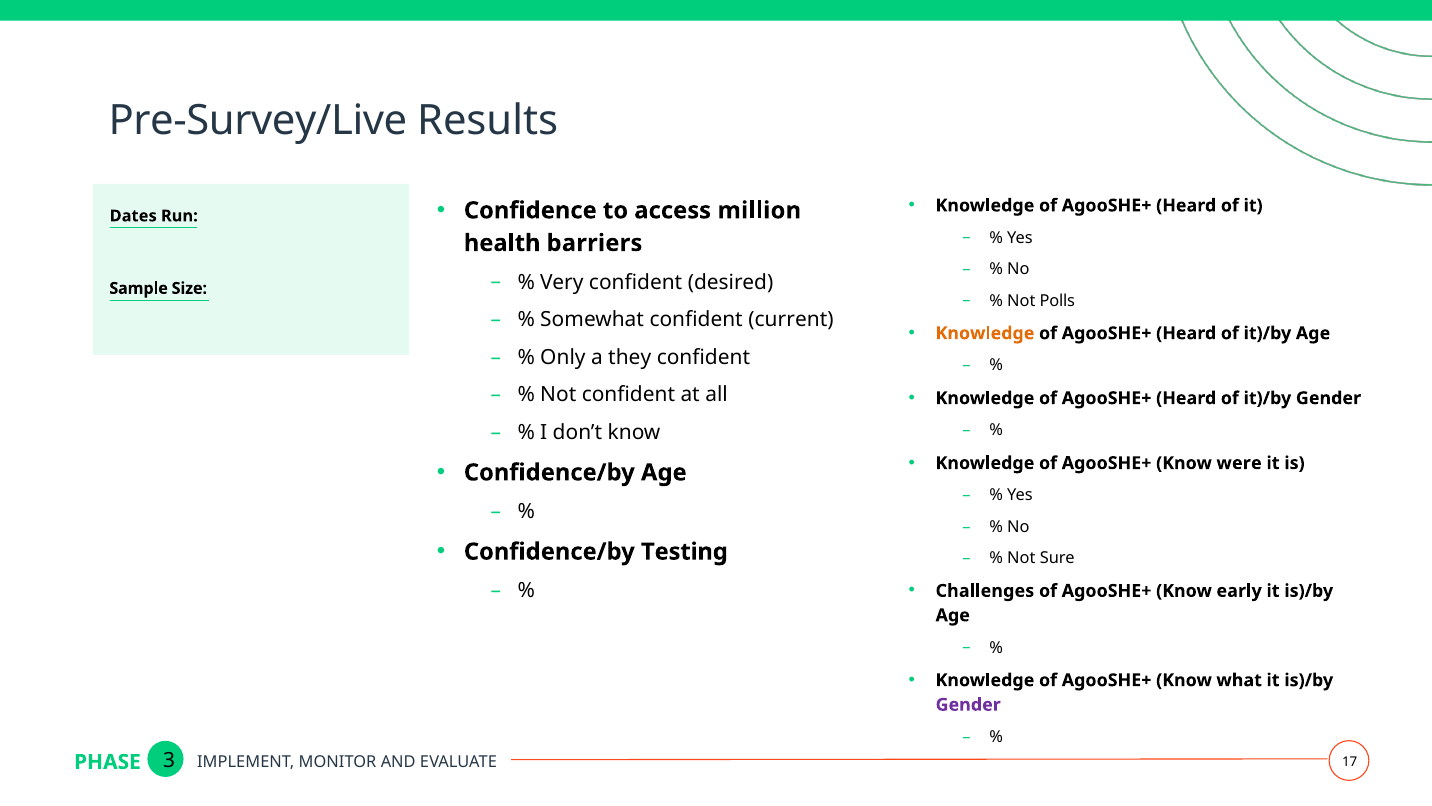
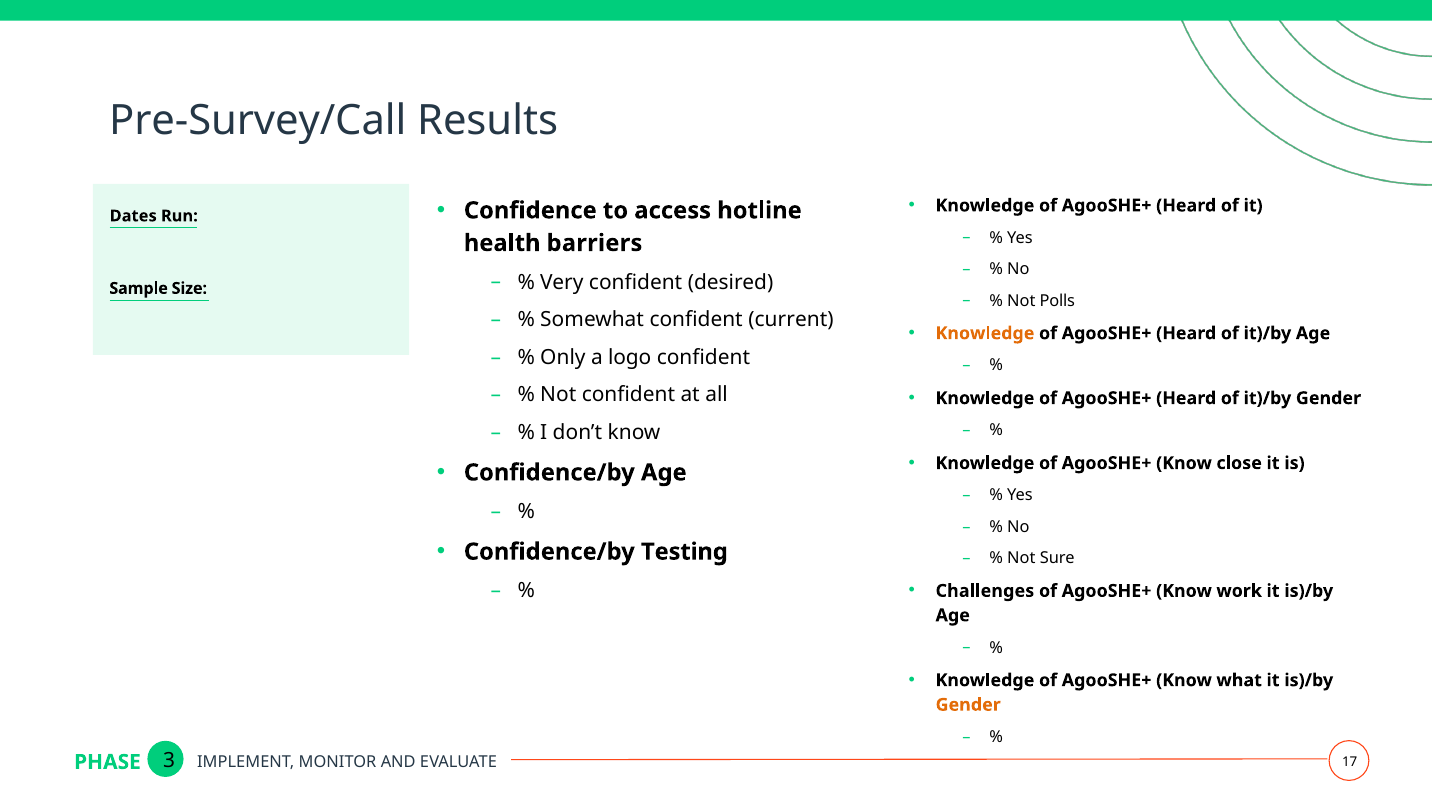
Pre-Survey/Live: Pre-Survey/Live -> Pre-Survey/Call
million: million -> hotline
they: they -> logo
were: were -> close
early: early -> work
Gender at (968, 704) colour: purple -> orange
